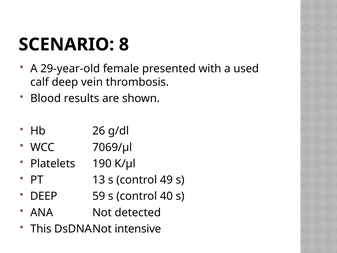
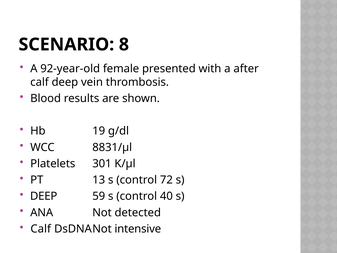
29-year-old: 29-year-old -> 92-year-old
used: used -> after
26: 26 -> 19
7069/µl: 7069/µl -> 8831/µl
190: 190 -> 301
49: 49 -> 72
This at (41, 229): This -> Calf
